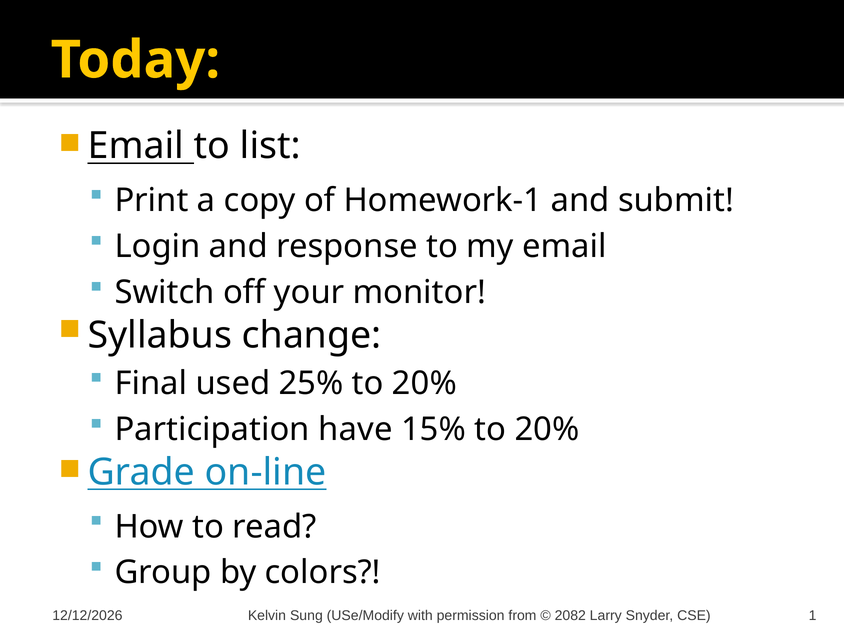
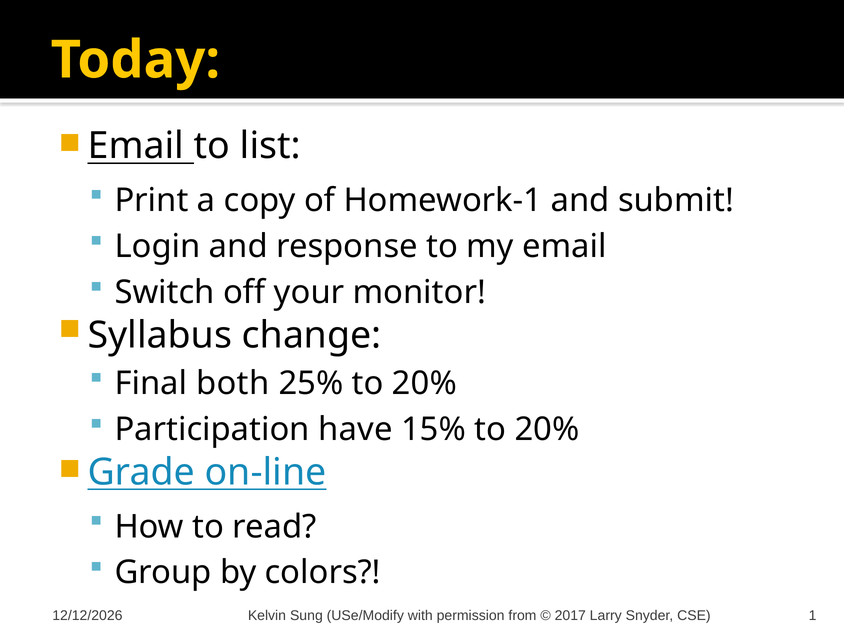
used: used -> both
2082: 2082 -> 2017
